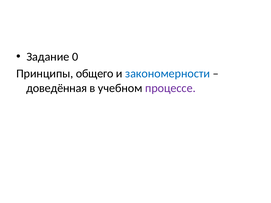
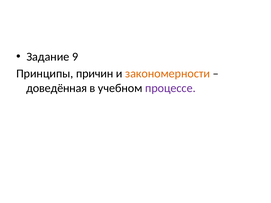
0: 0 -> 9
общего: общего -> причин
закономерности colour: blue -> orange
